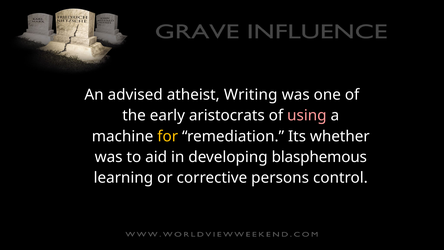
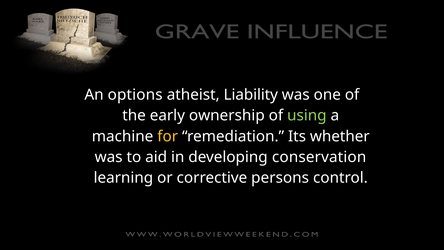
advised: advised -> options
Writing: Writing -> Liability
aristocrats: aristocrats -> ownership
using colour: pink -> light green
blasphemous: blasphemous -> conservation
